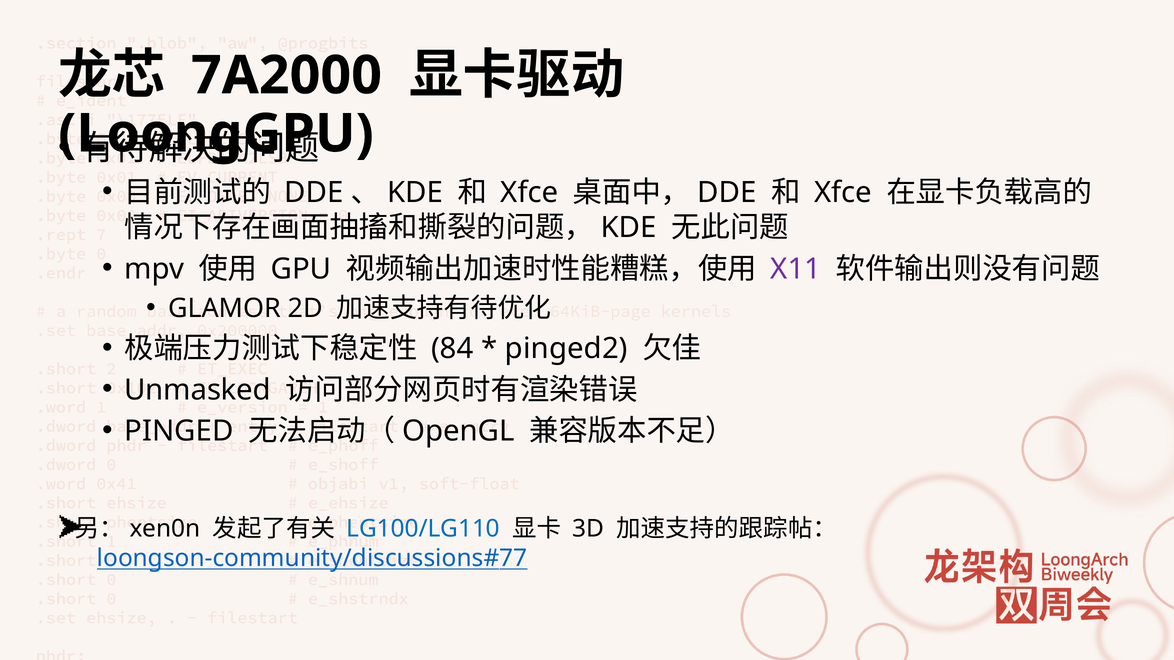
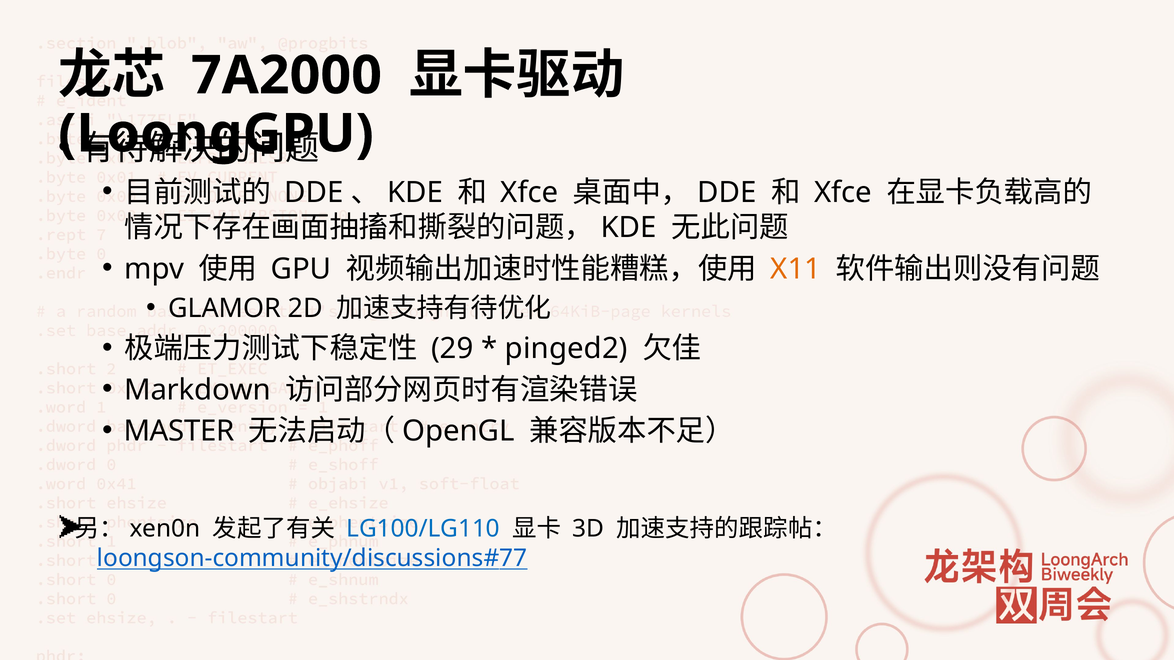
X11 colour: purple -> orange
84: 84 -> 29
Unmasked: Unmasked -> Markdown
PINGED: PINGED -> MASTER
